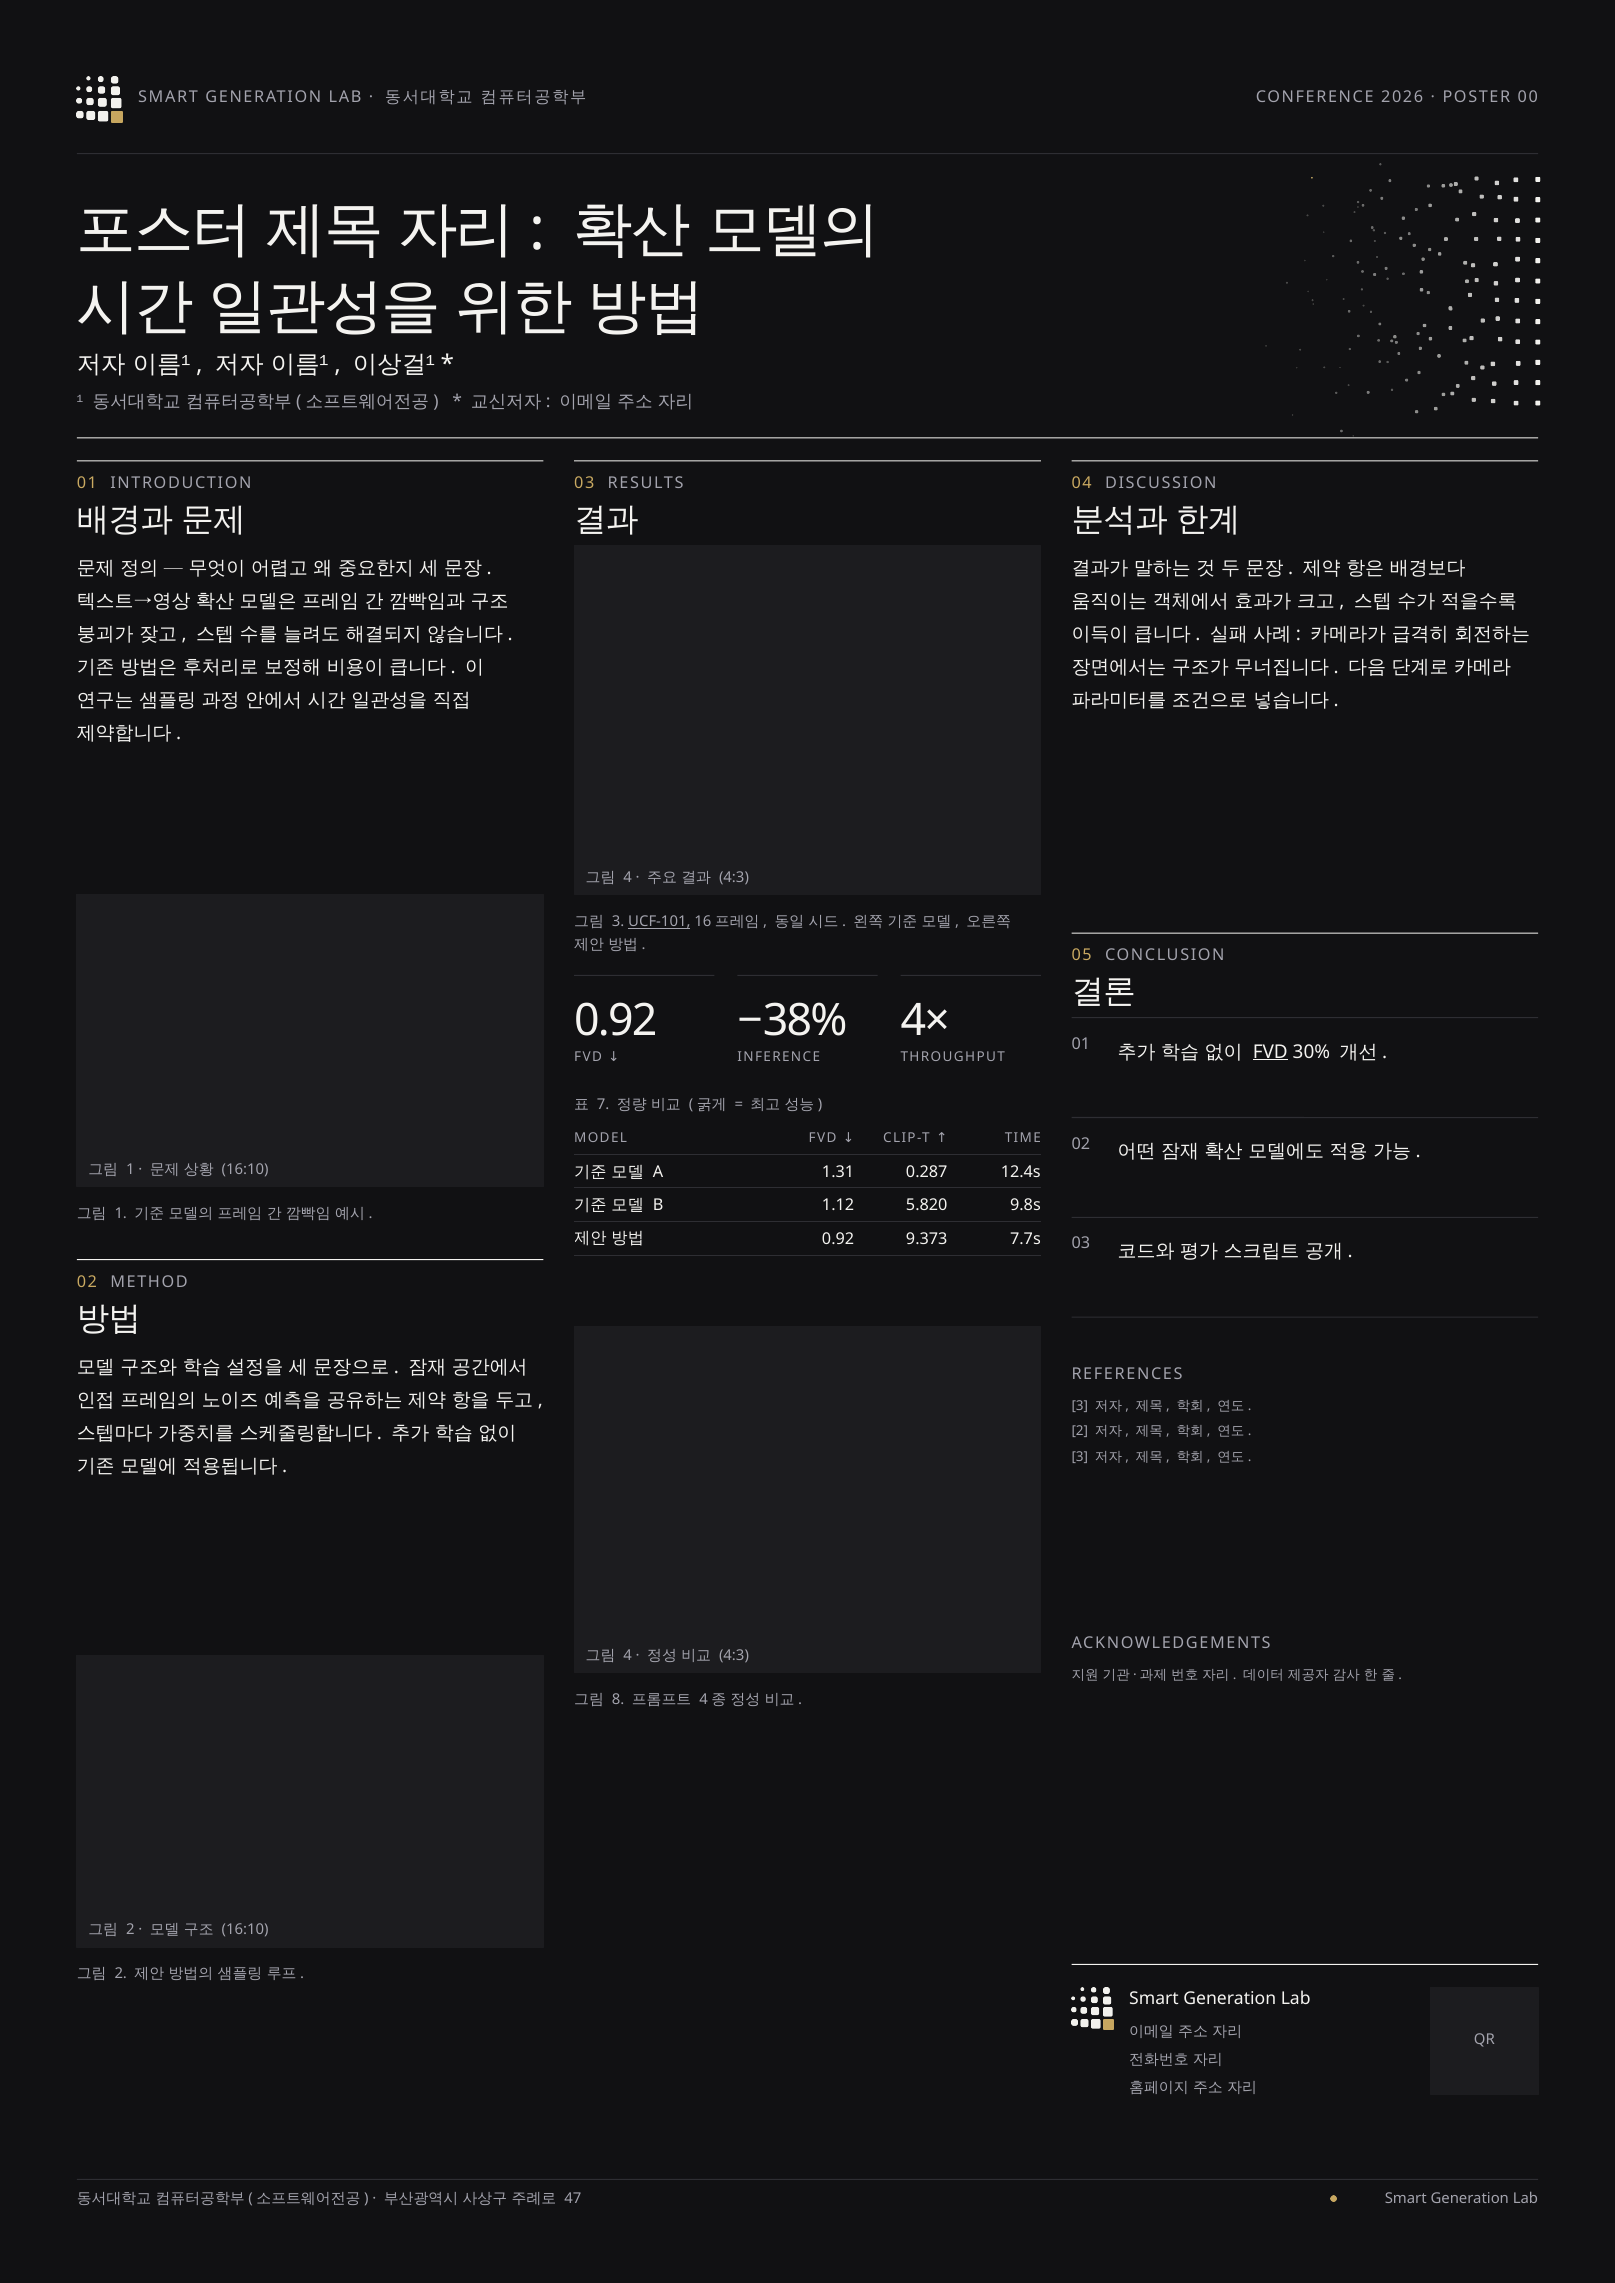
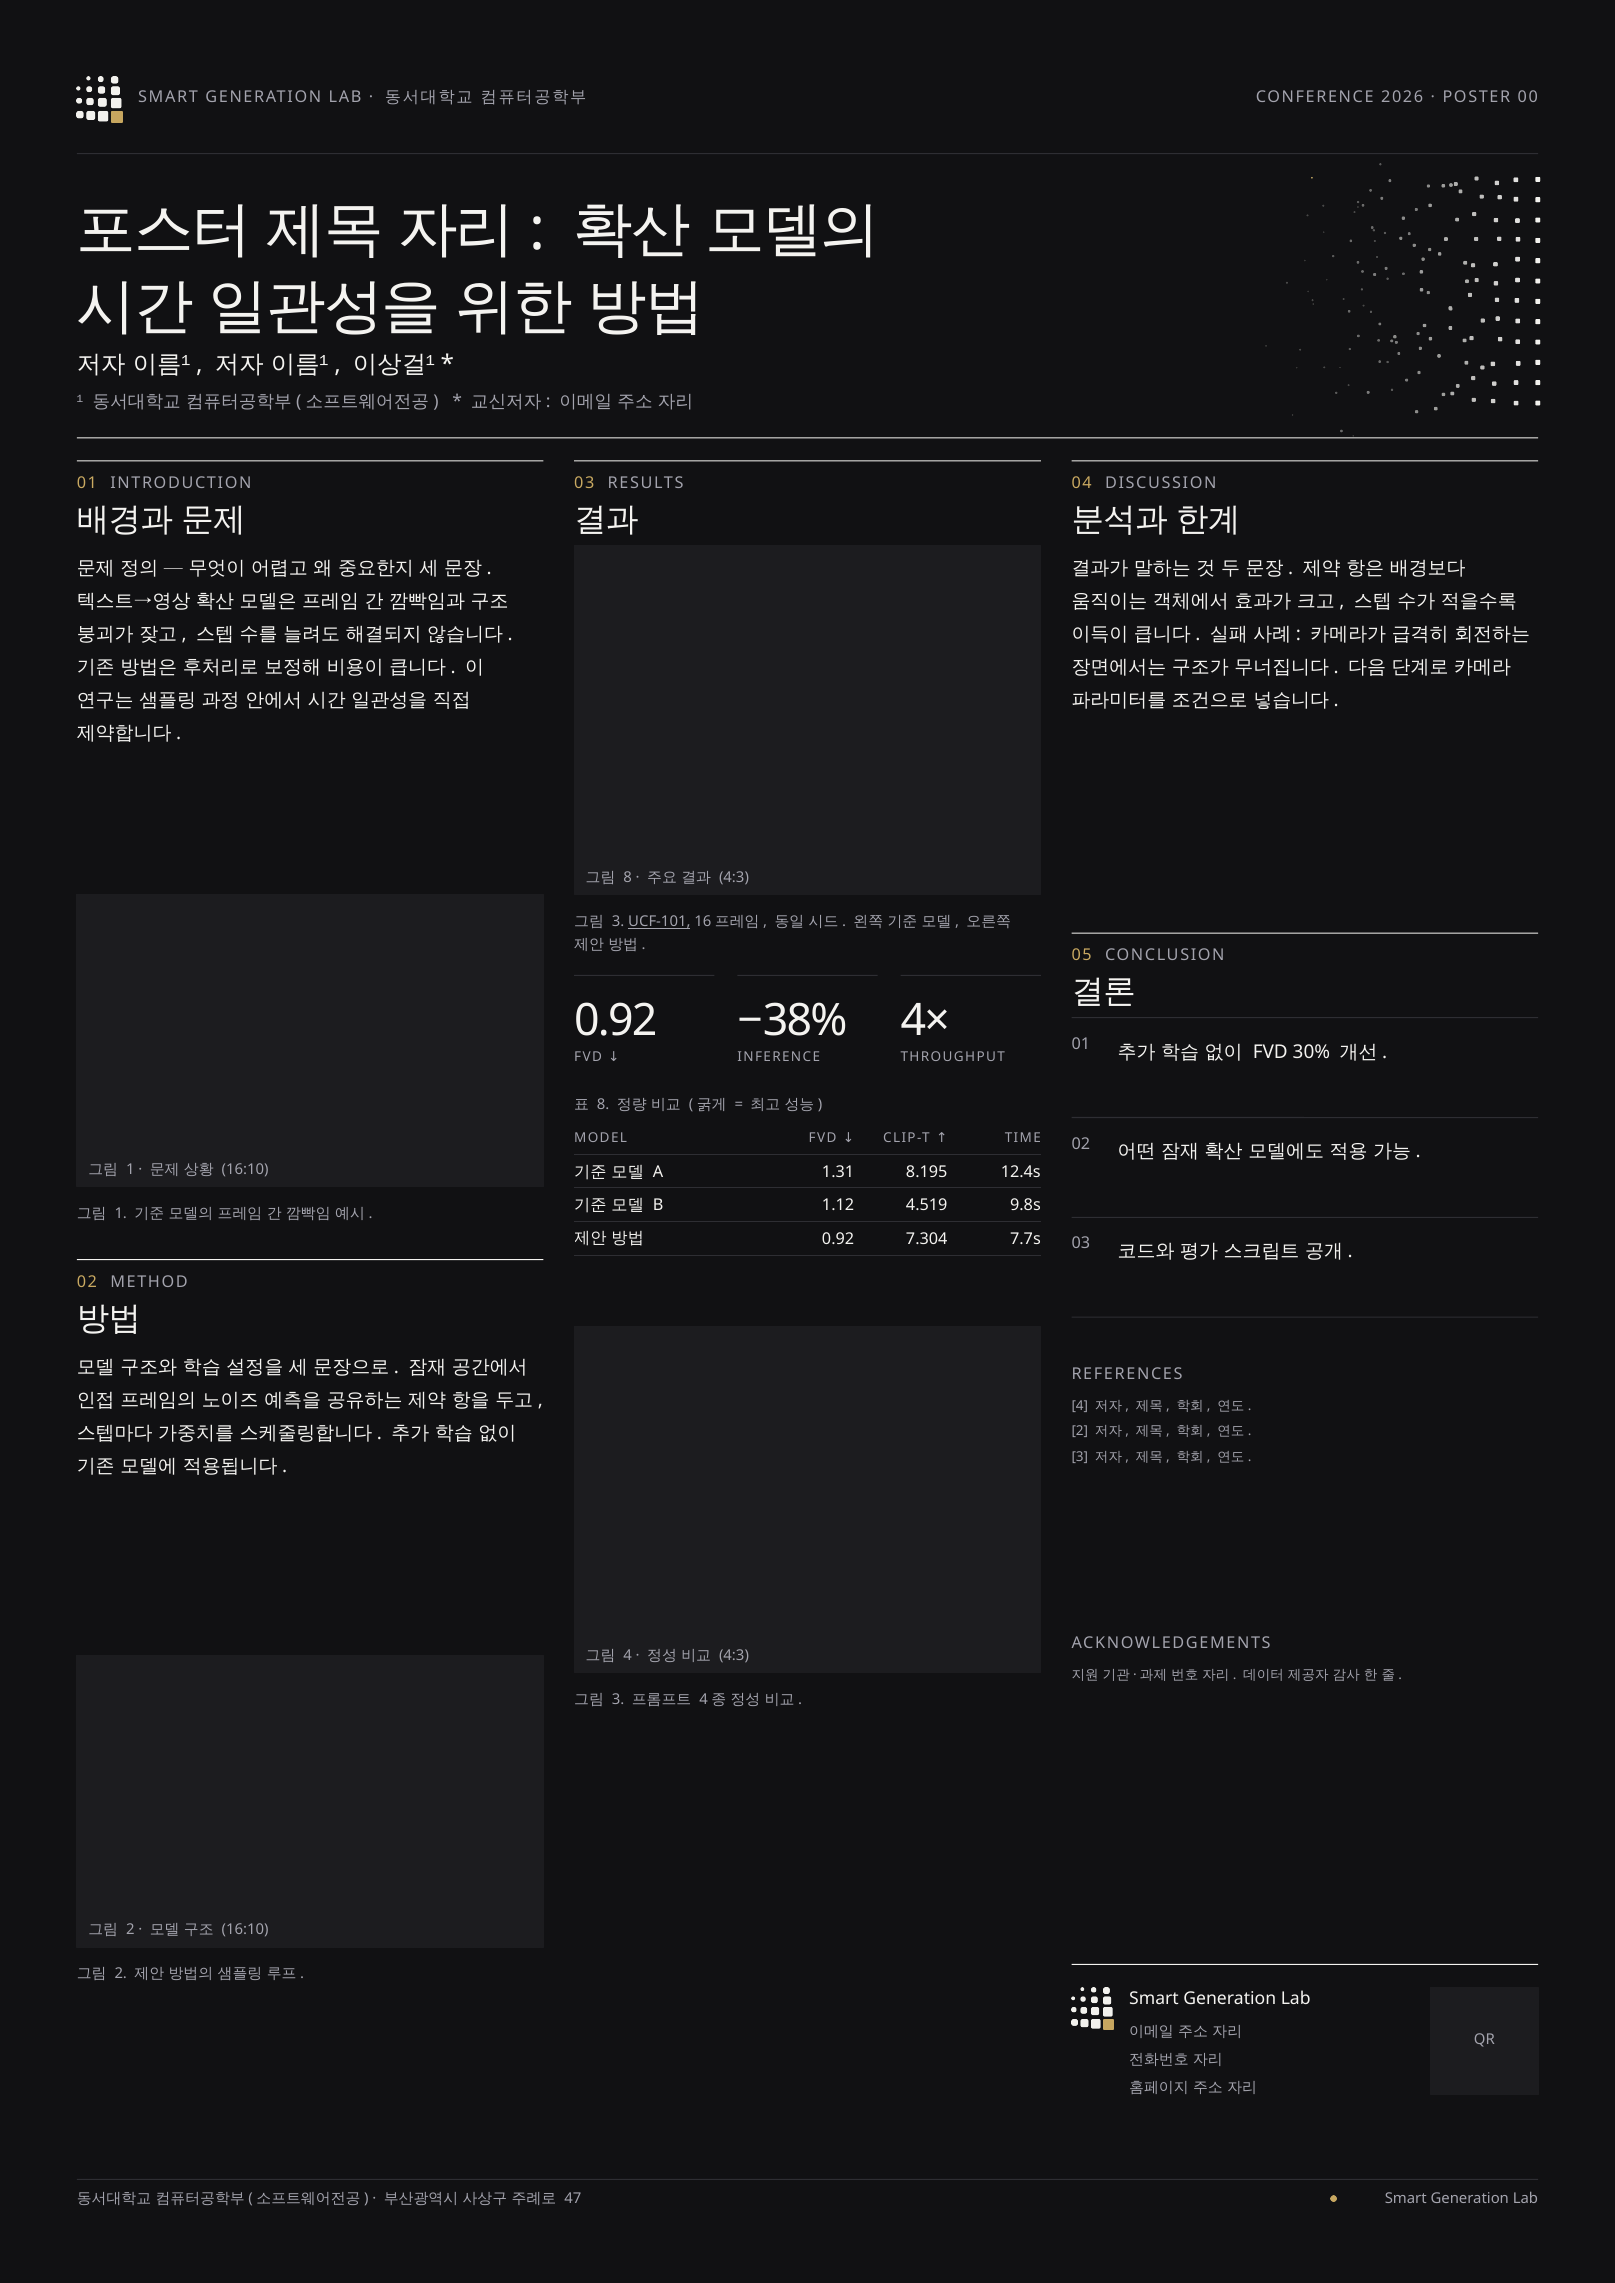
4 at (628, 878): 4 -> 8
FVD at (1270, 1052) underline: present -> none
7 at (603, 1105): 7 -> 8
0.287: 0.287 -> 8.195
5.820: 5.820 -> 4.519
9.373: 9.373 -> 7.304
3 at (1080, 1406): 3 -> 4
8 at (618, 1699): 8 -> 3
